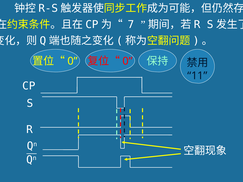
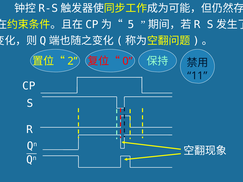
7: 7 -> 5
0 at (73, 61): 0 -> 2
